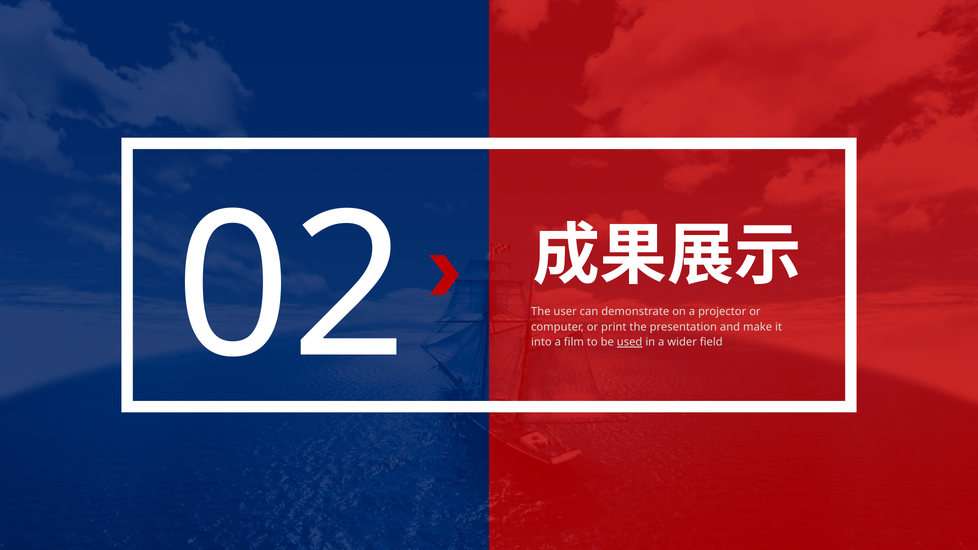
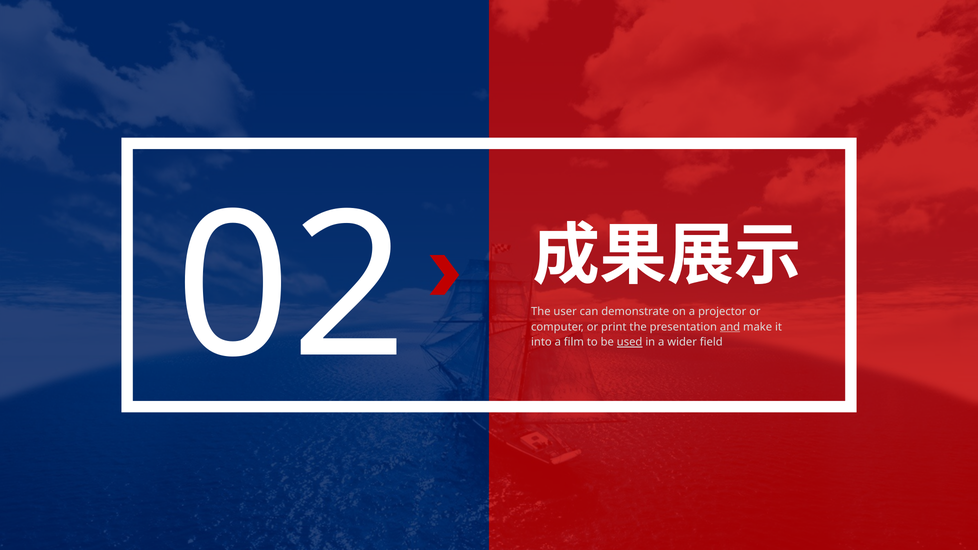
and underline: none -> present
